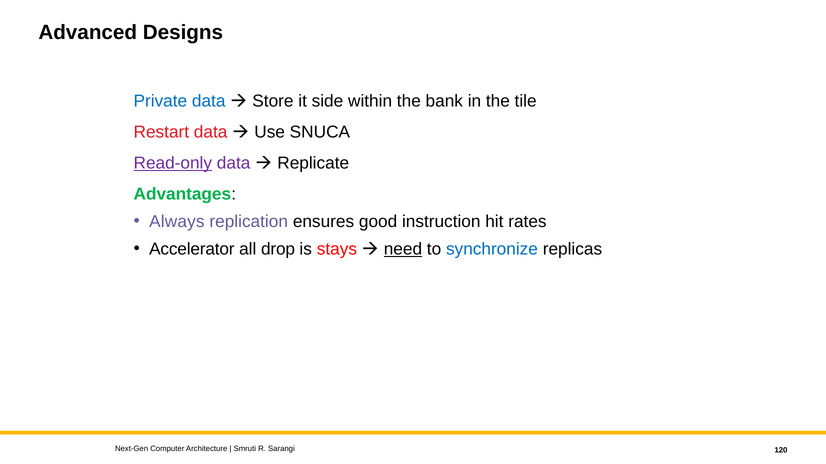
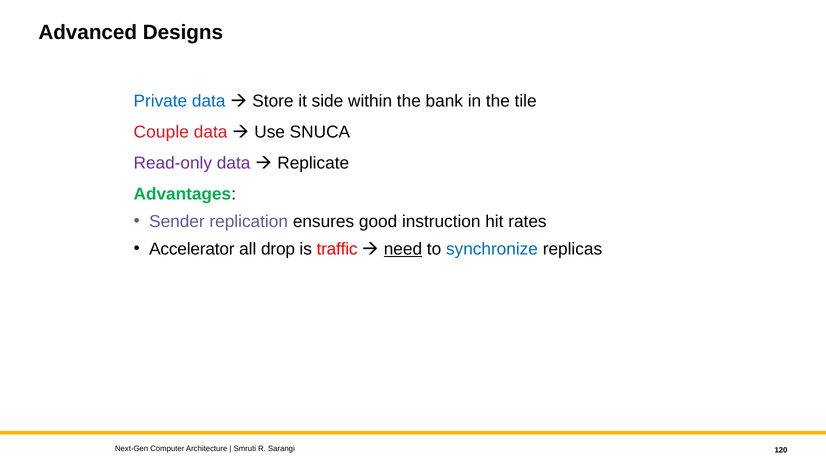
Restart: Restart -> Couple
Read-only underline: present -> none
Always: Always -> Sender
stays: stays -> traffic
